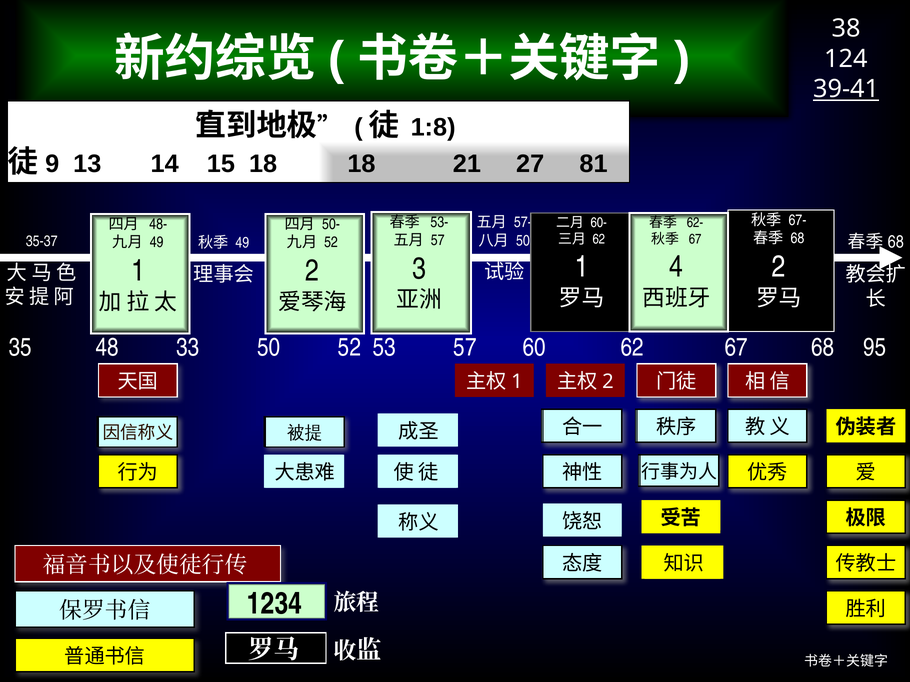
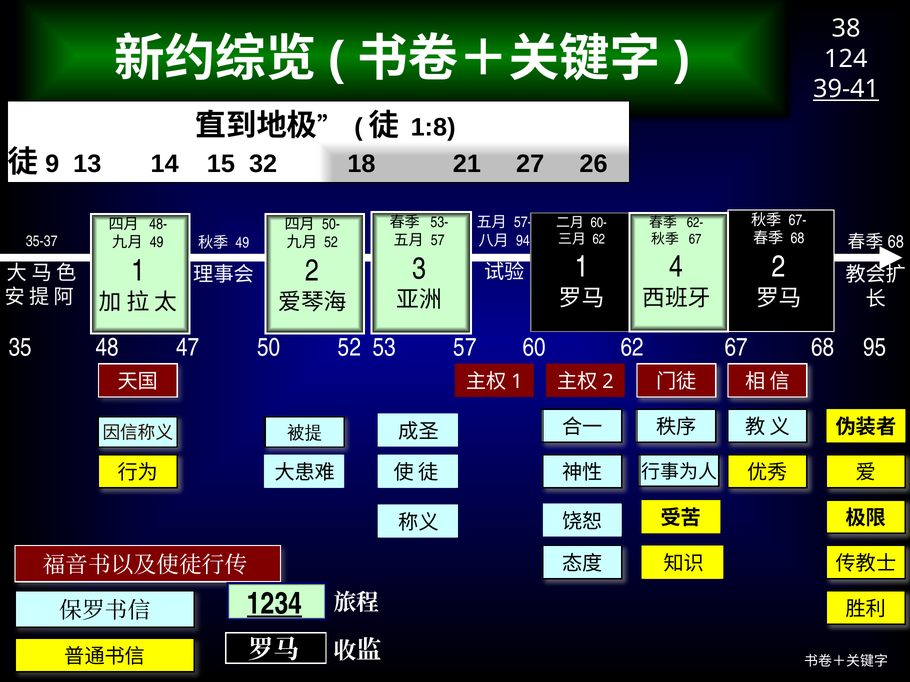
15 18: 18 -> 32
81: 81 -> 26
50 at (523, 241): 50 -> 94
33: 33 -> 47
1234 underline: none -> present
